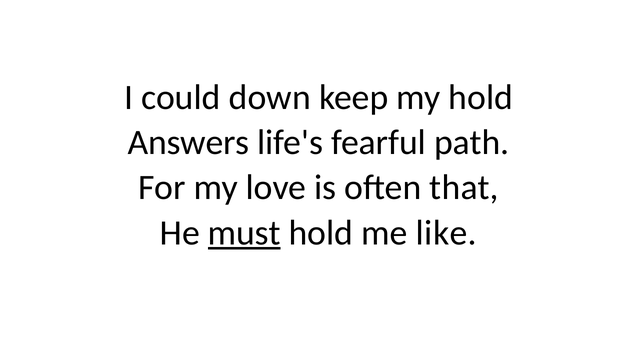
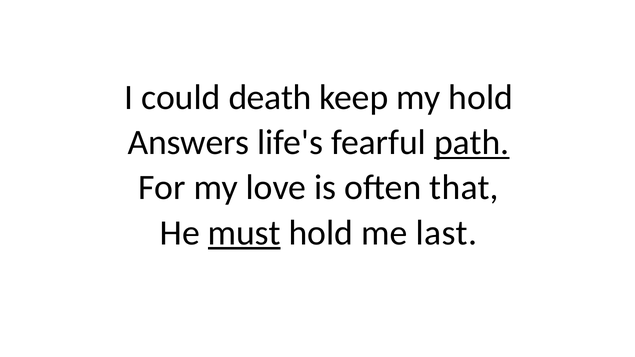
down: down -> death
path underline: none -> present
like: like -> last
